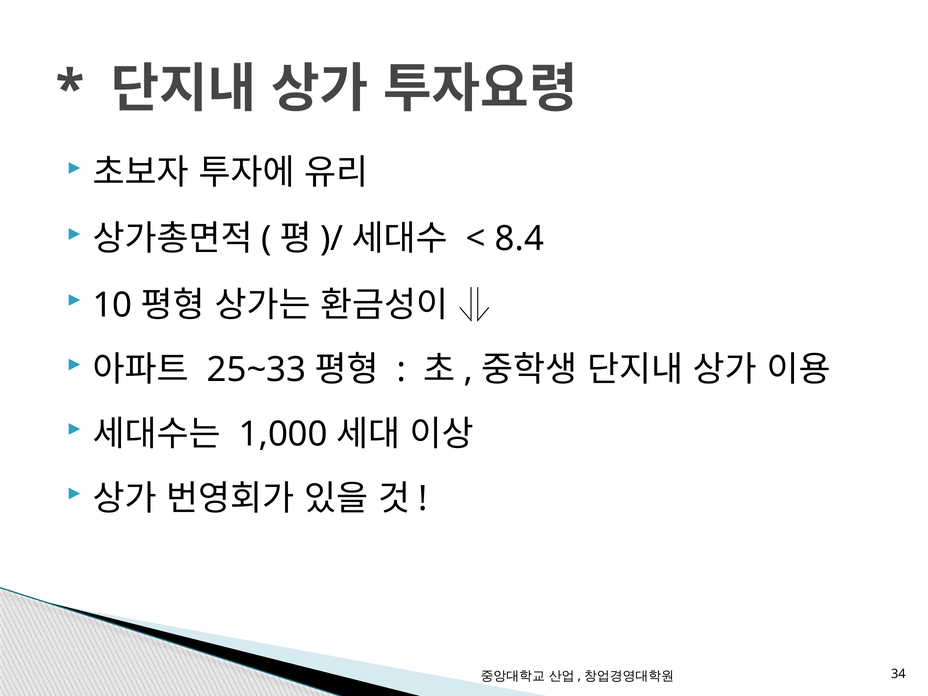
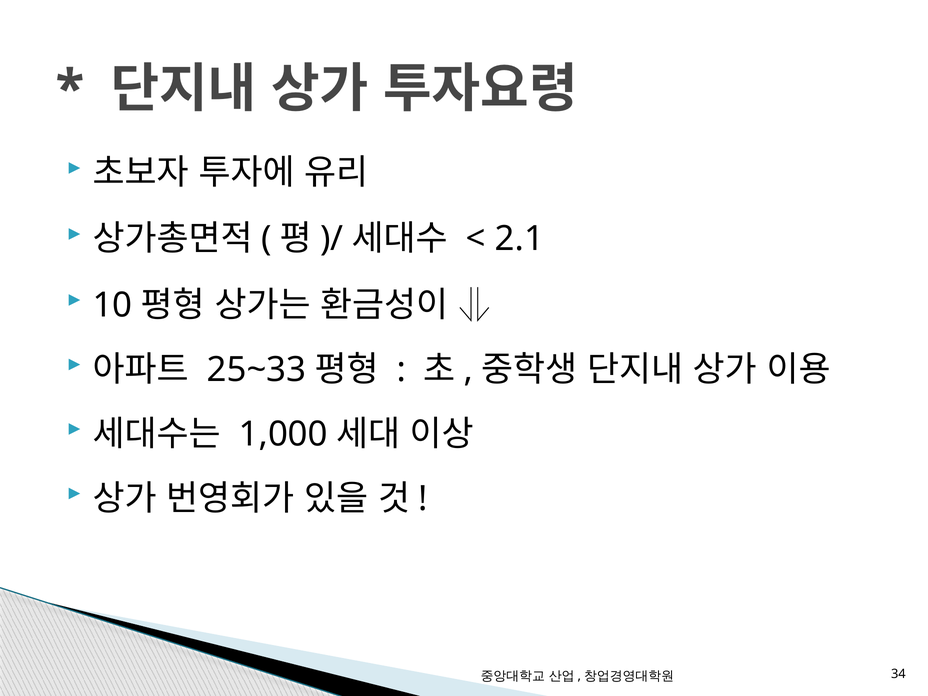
8.4: 8.4 -> 2.1
